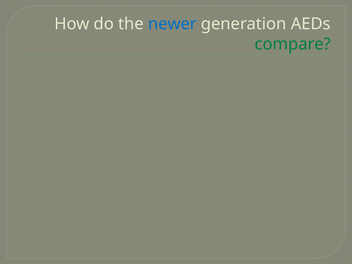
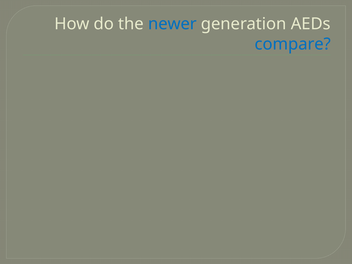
compare colour: green -> blue
